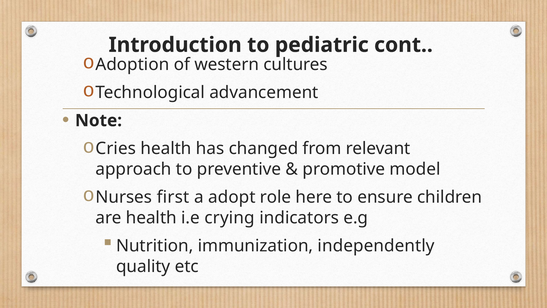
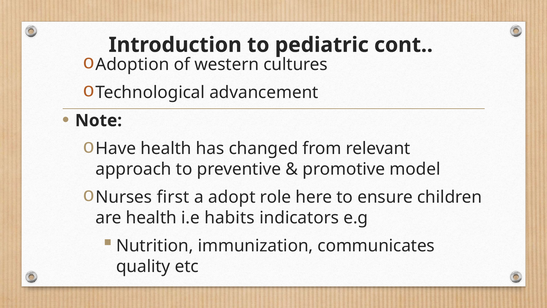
Cries: Cries -> Have
crying: crying -> habits
independently: independently -> communicates
